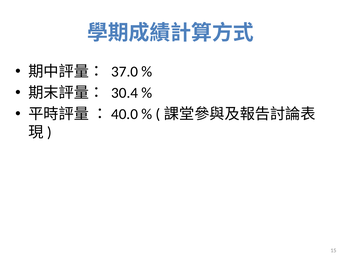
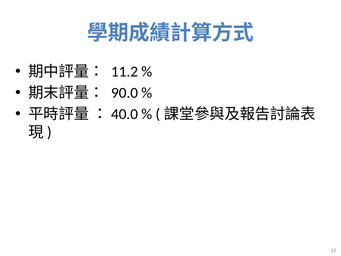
37.0: 37.0 -> 11.2
30.4: 30.4 -> 90.0
